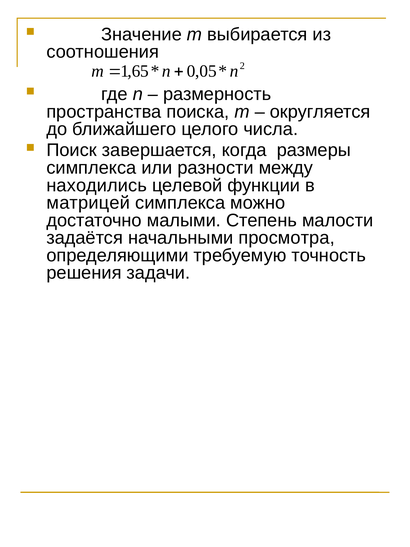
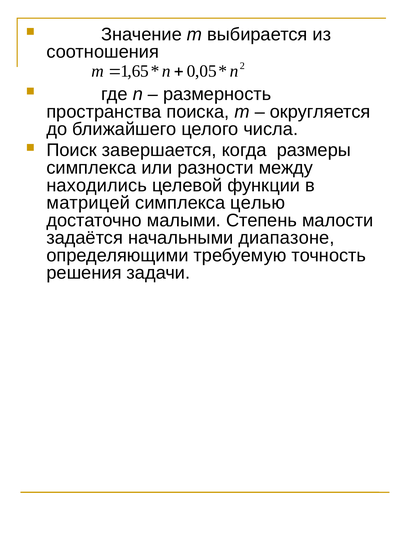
можно: можно -> целью
просмотра: просмотра -> диапазоне
